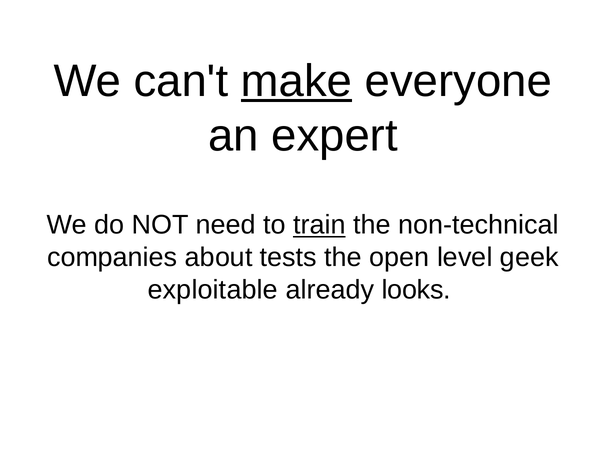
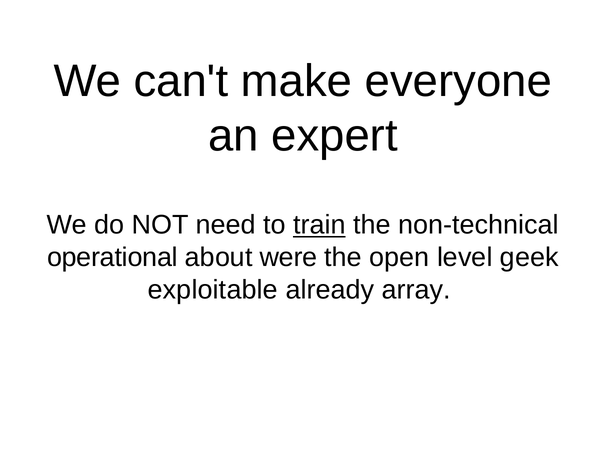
make underline: present -> none
companies: companies -> operational
tests: tests -> were
looks: looks -> array
